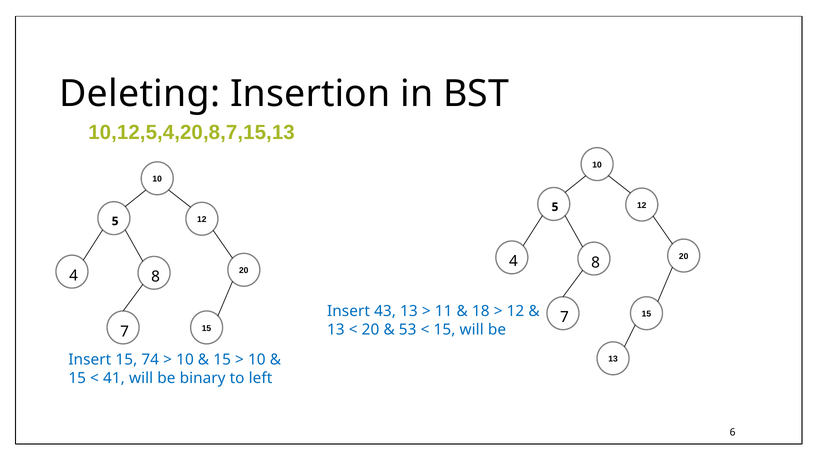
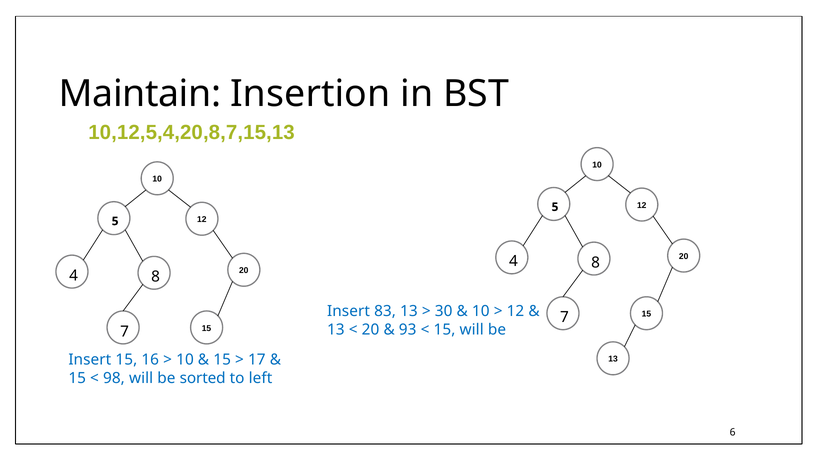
Deleting: Deleting -> Maintain
43: 43 -> 83
11: 11 -> 30
18 at (481, 311): 18 -> 10
53: 53 -> 93
74: 74 -> 16
10 at (257, 360): 10 -> 17
41: 41 -> 98
binary: binary -> sorted
